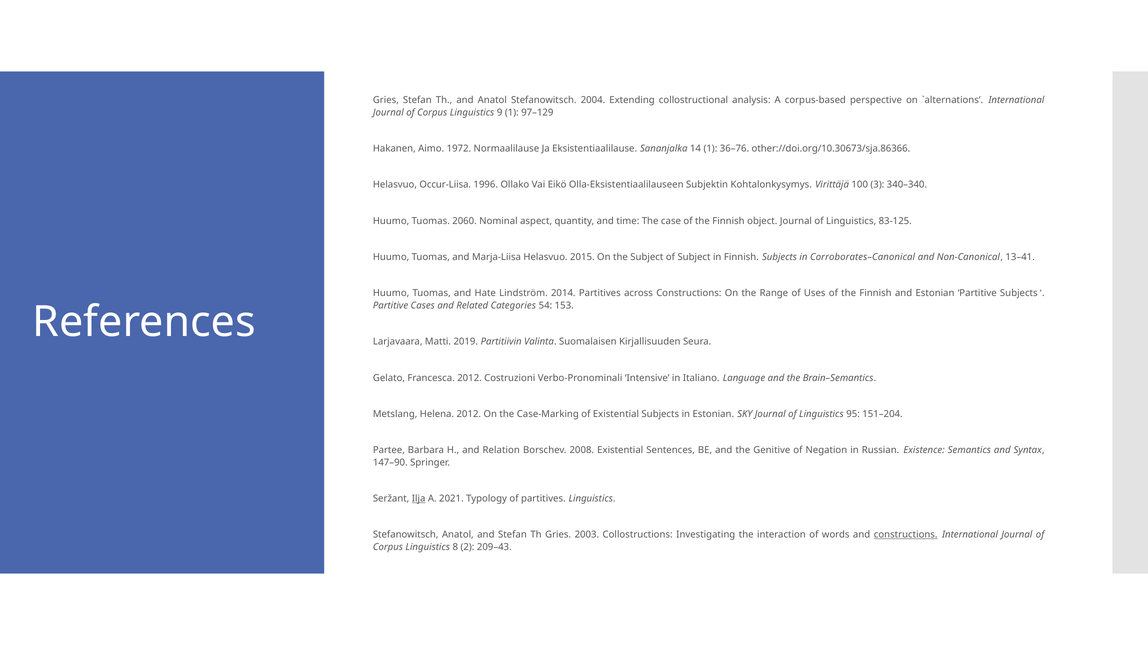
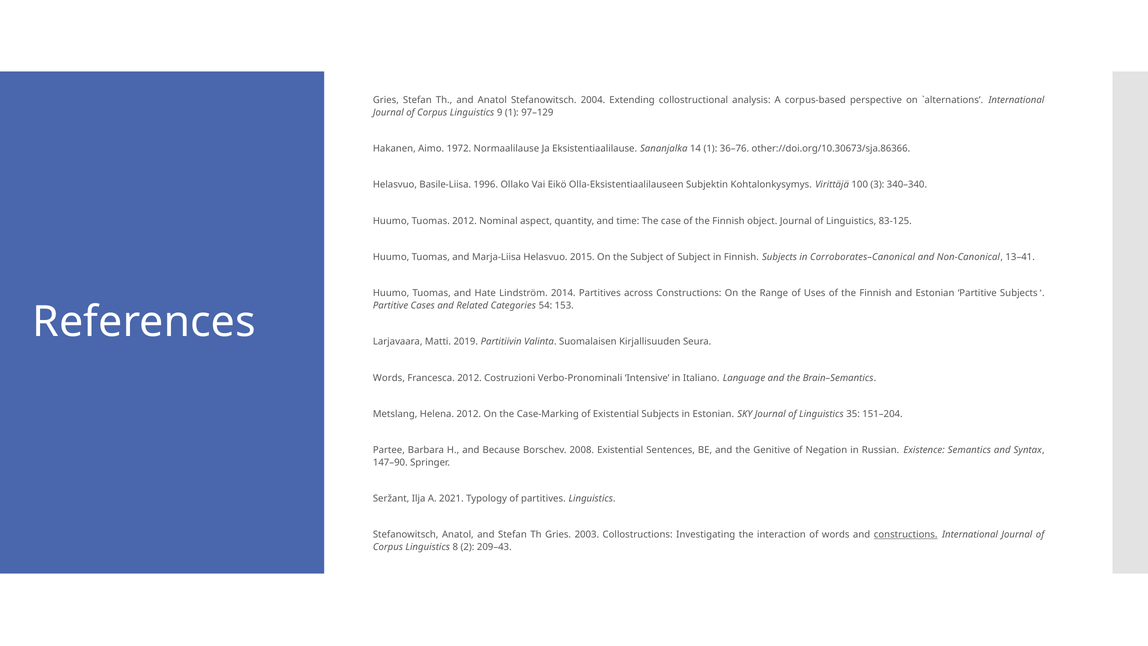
Occur-Liisa: Occur-Liisa -> Basile-Liisa
Tuomas 2060: 2060 -> 2012
Gelato at (389, 378): Gelato -> Words
95: 95 -> 35
Relation: Relation -> Because
Ilja underline: present -> none
